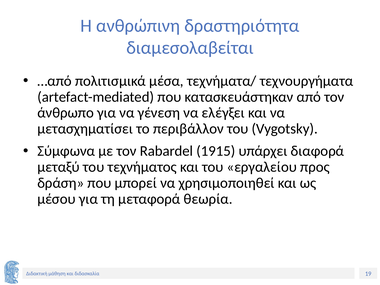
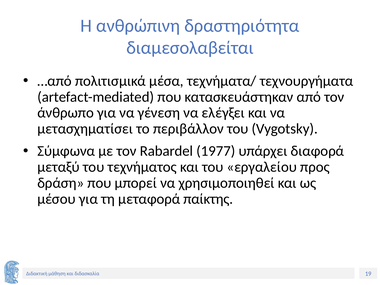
1915: 1915 -> 1977
θεωρία: θεωρία -> παίκτης
